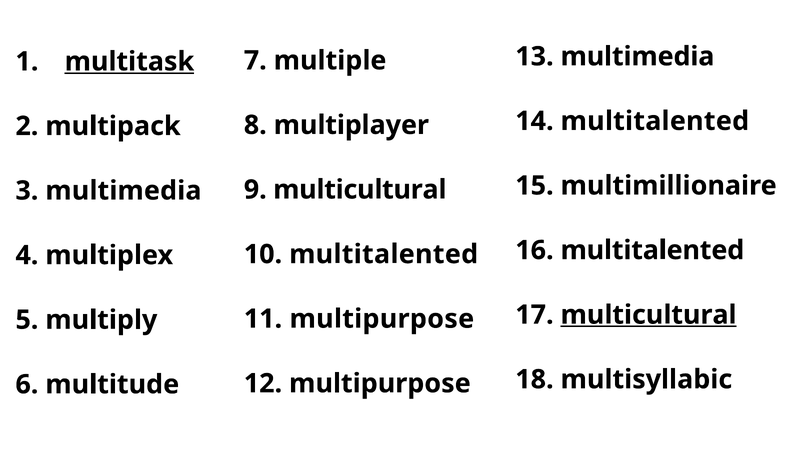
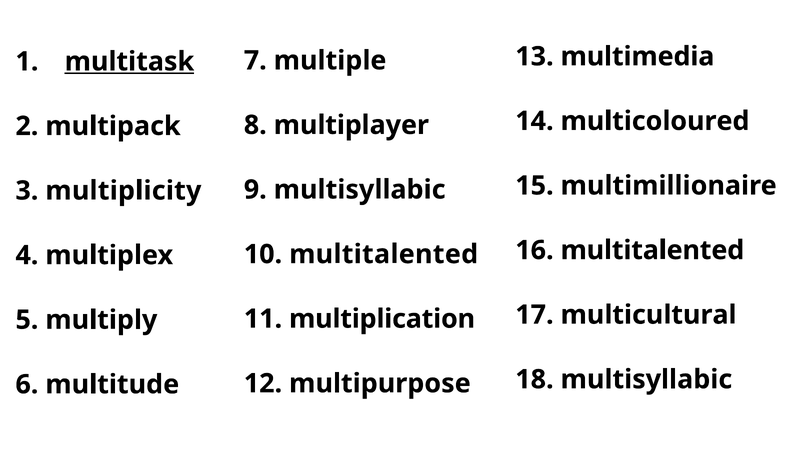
14 multitalented: multitalented -> multicoloured
9 multicultural: multicultural -> multisyllabic
3 multimedia: multimedia -> multiplicity
multicultural at (649, 315) underline: present -> none
11 multipurpose: multipurpose -> multiplication
